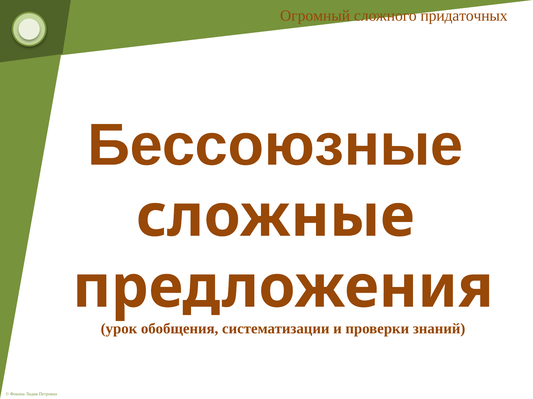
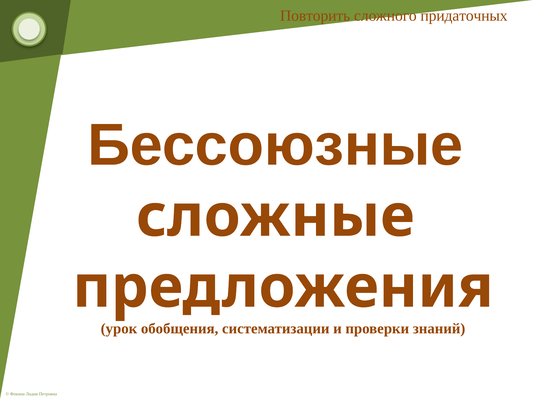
Огромный: Огромный -> Повторить
